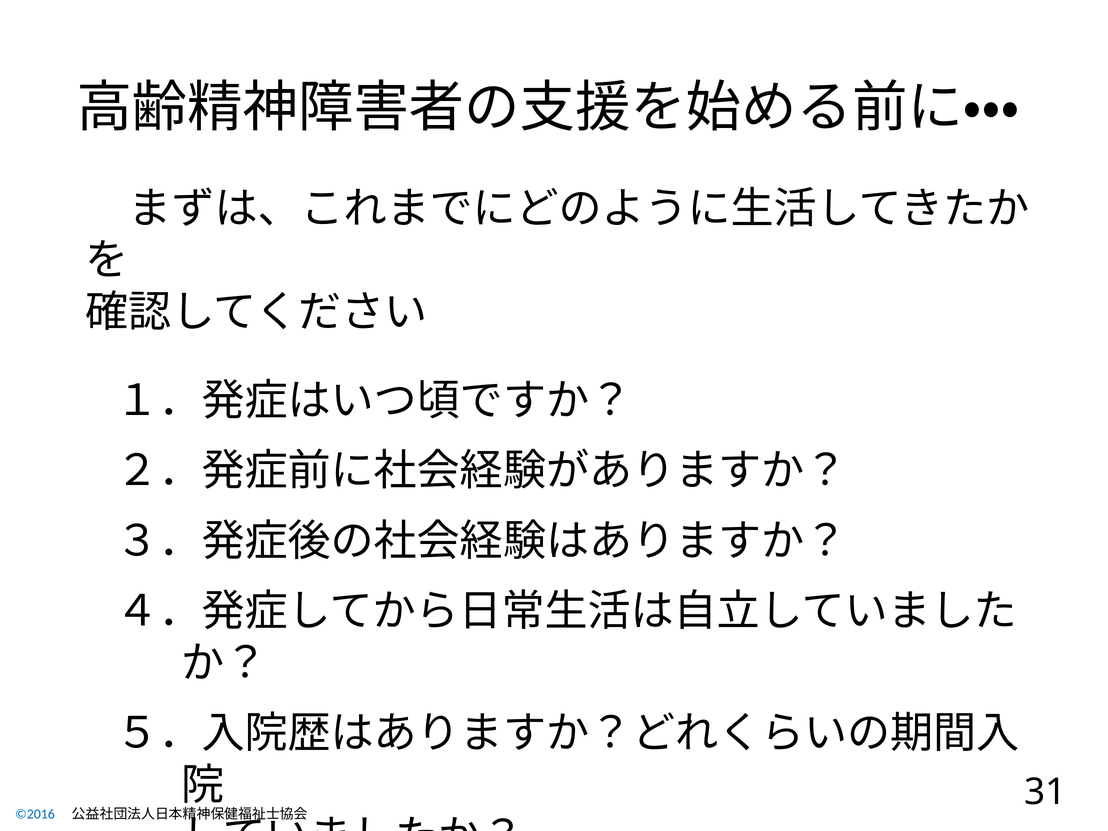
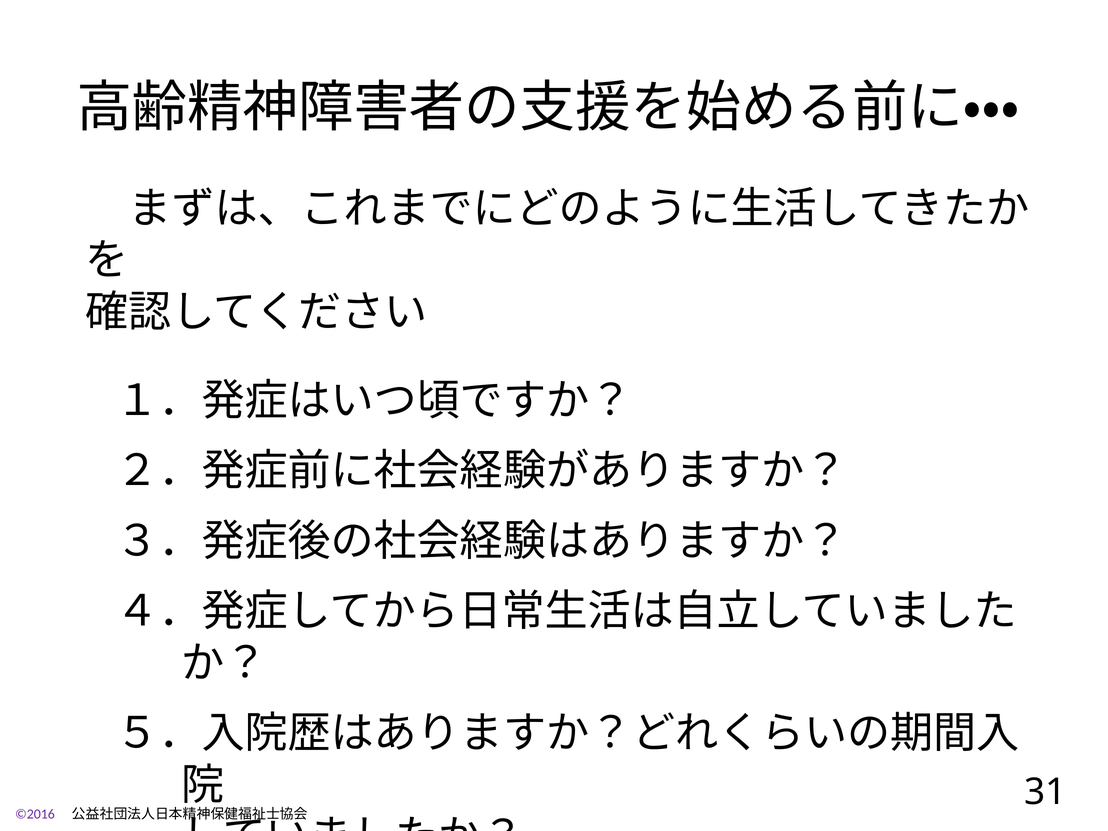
©2016 colour: blue -> purple
